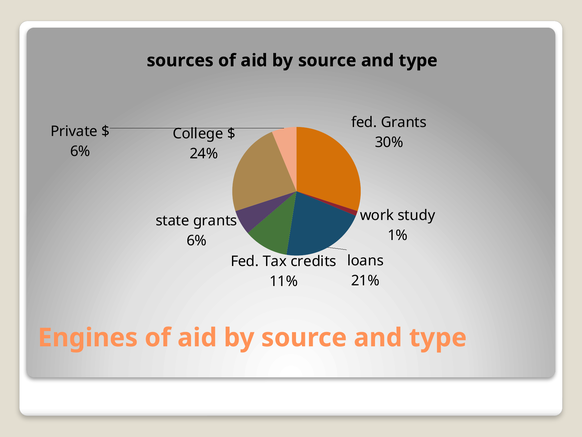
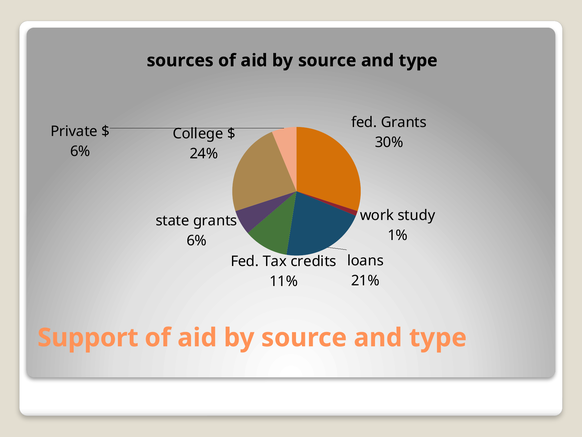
Engines: Engines -> Support
